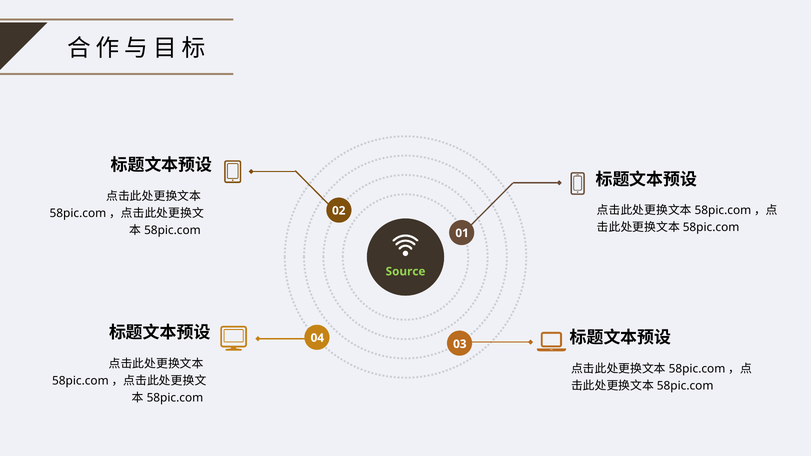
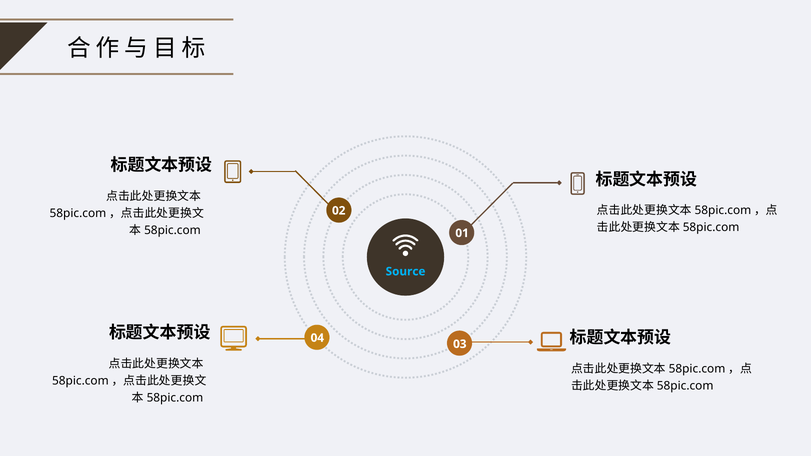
Source colour: light green -> light blue
